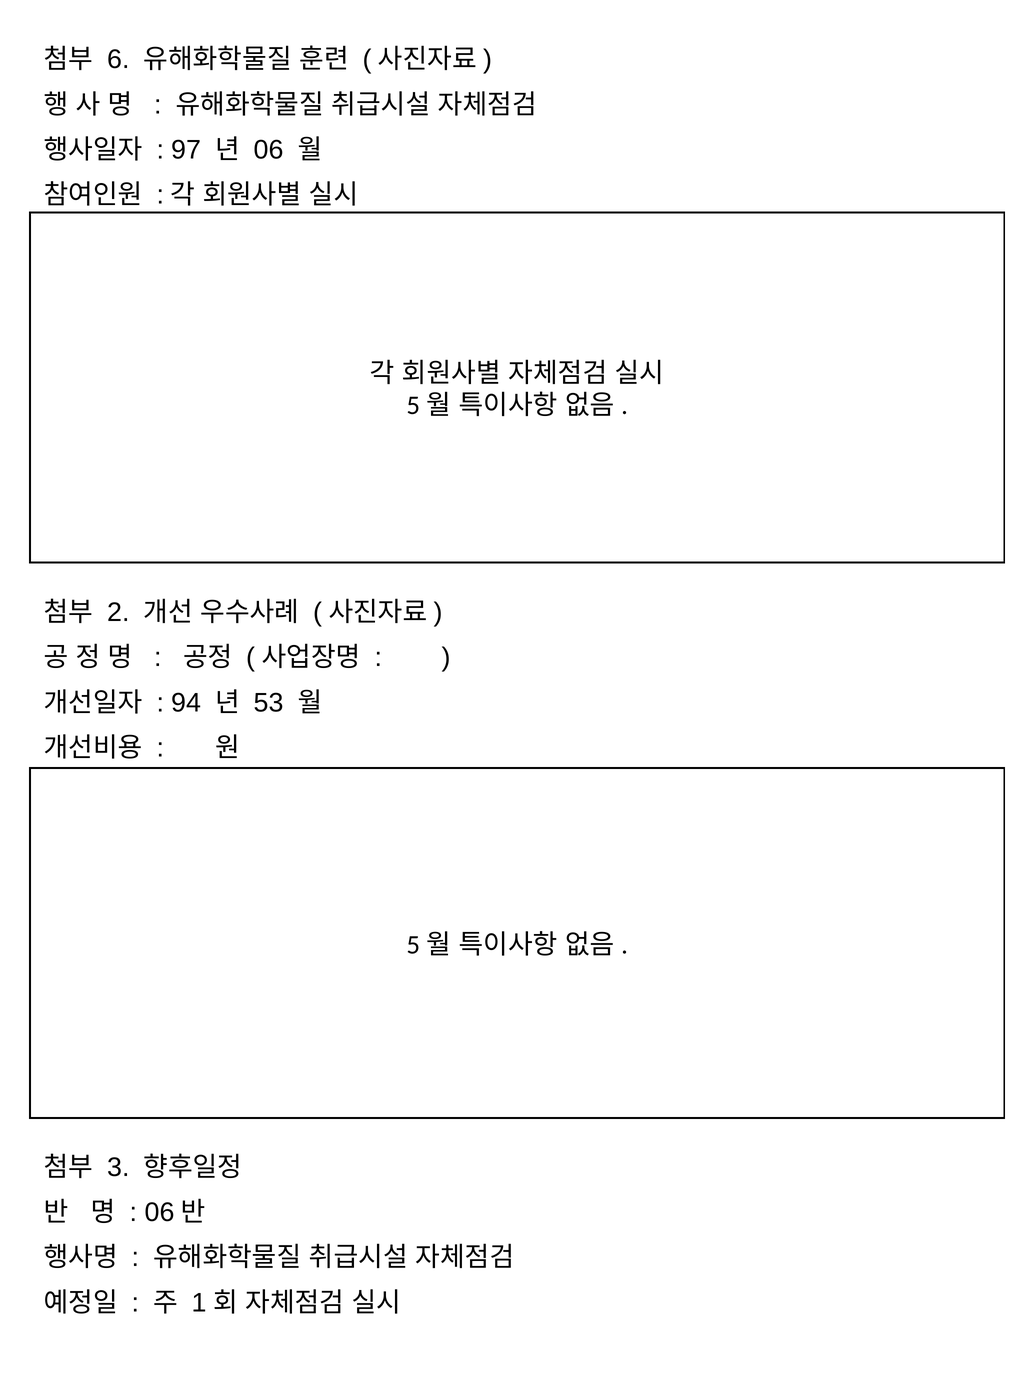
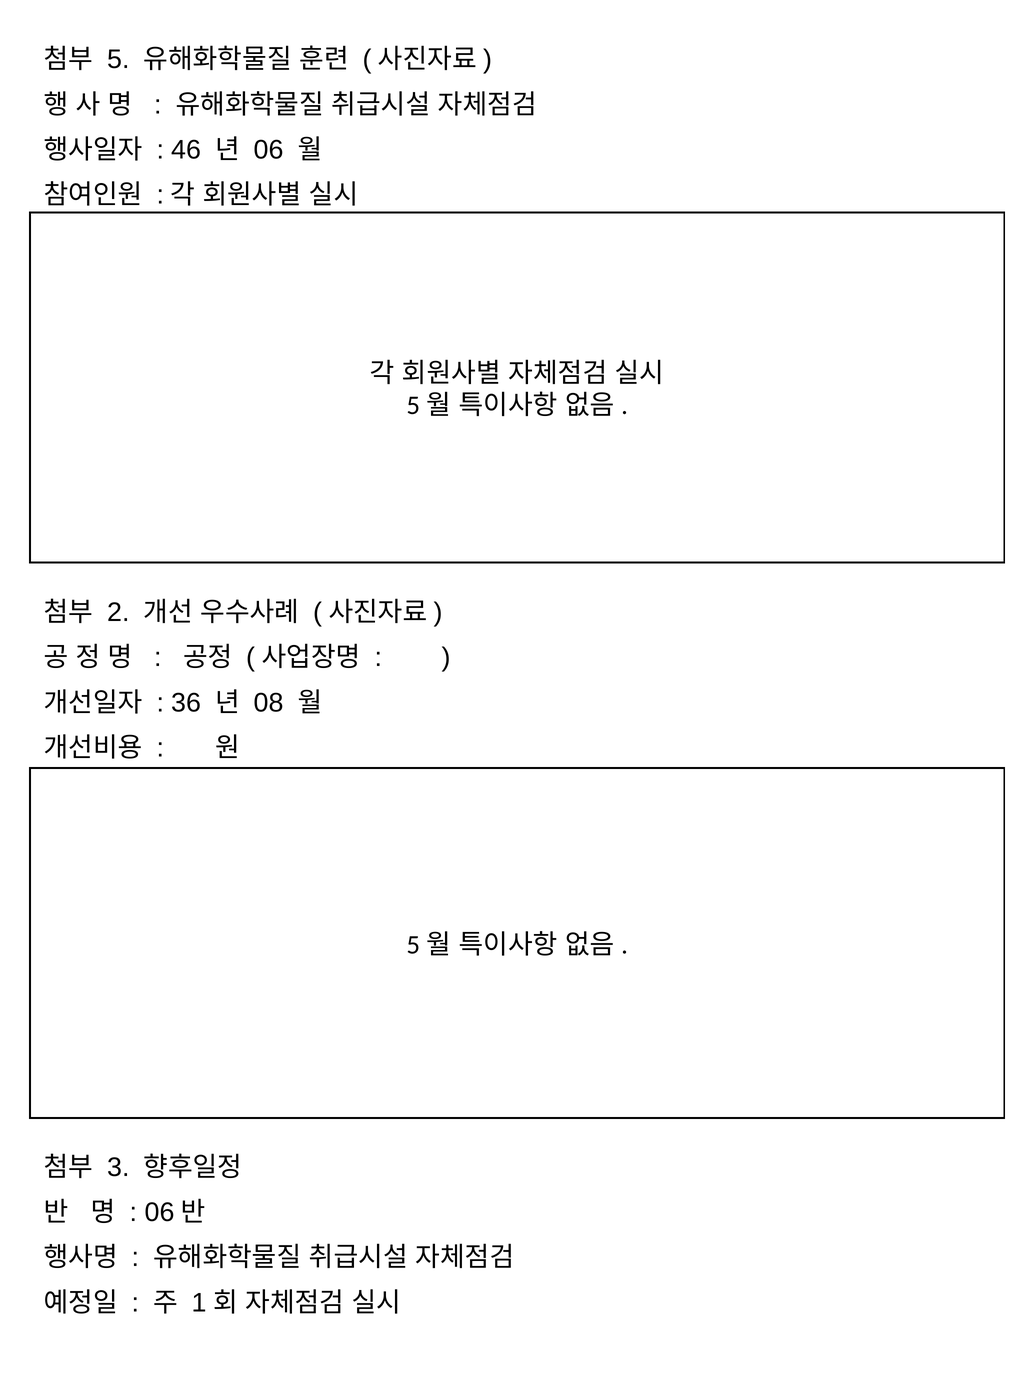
6: 6 -> 5
97: 97 -> 46
94: 94 -> 36
53: 53 -> 08
